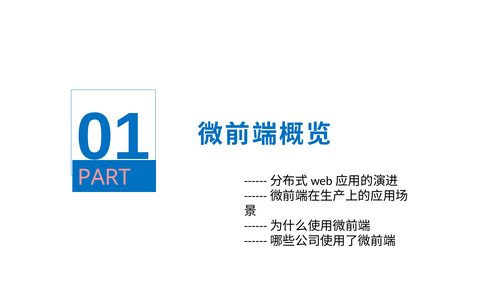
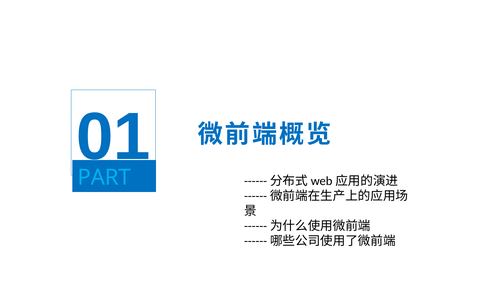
PART colour: pink -> light blue
